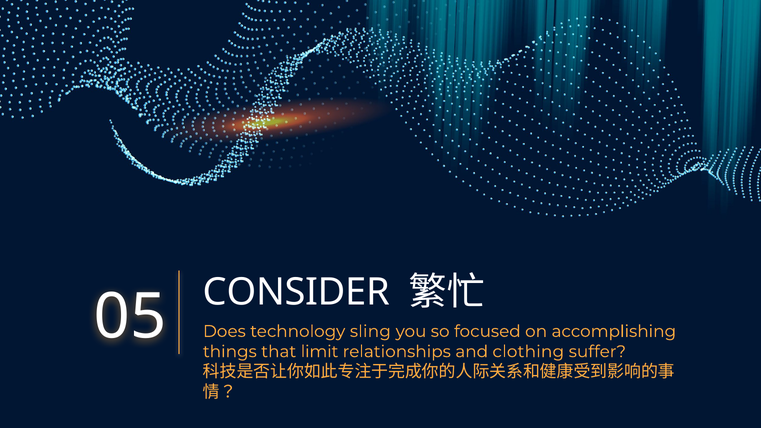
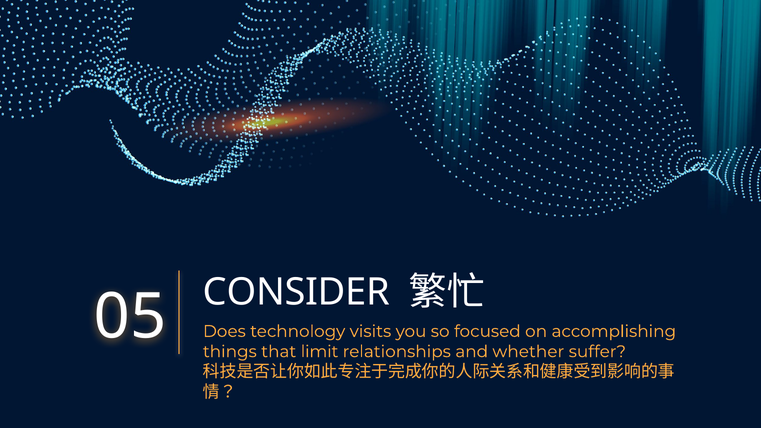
sling: sling -> visits
clothing: clothing -> whether
